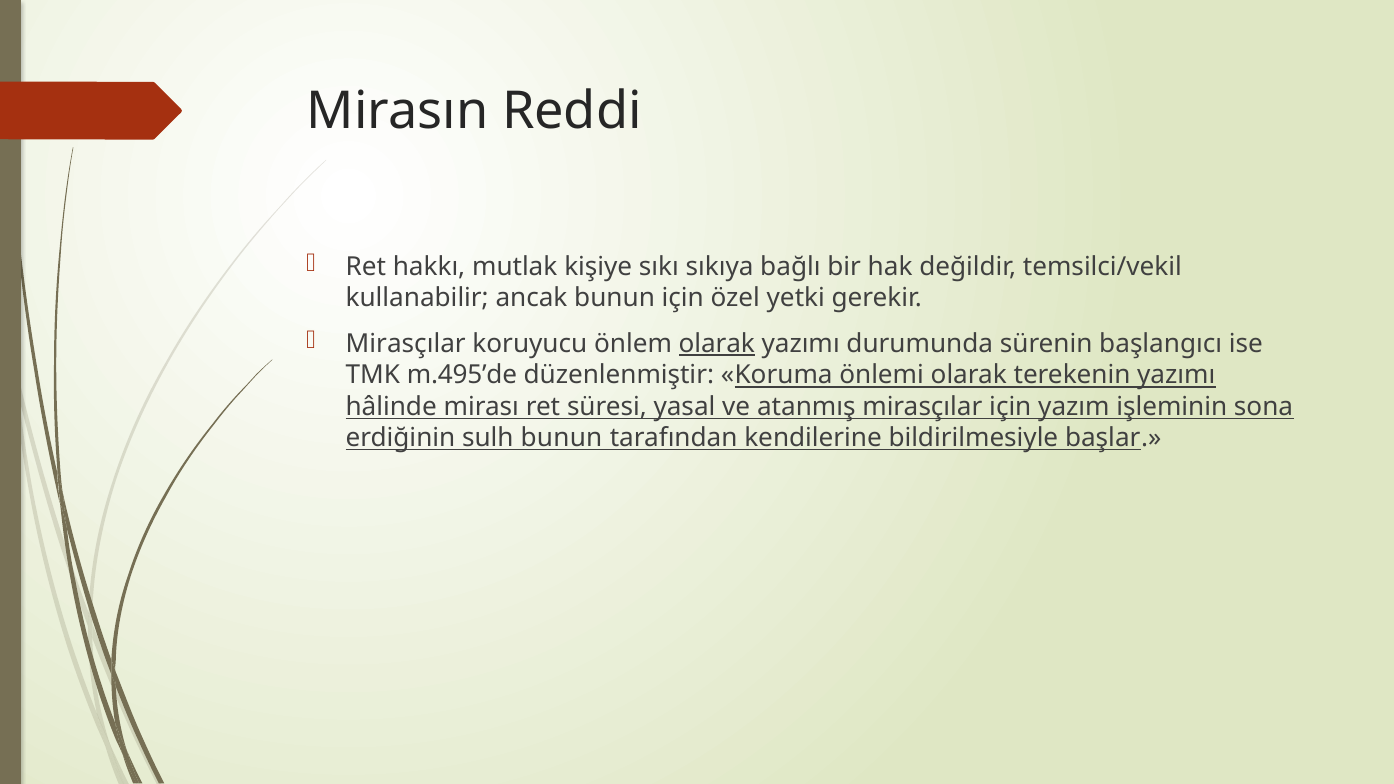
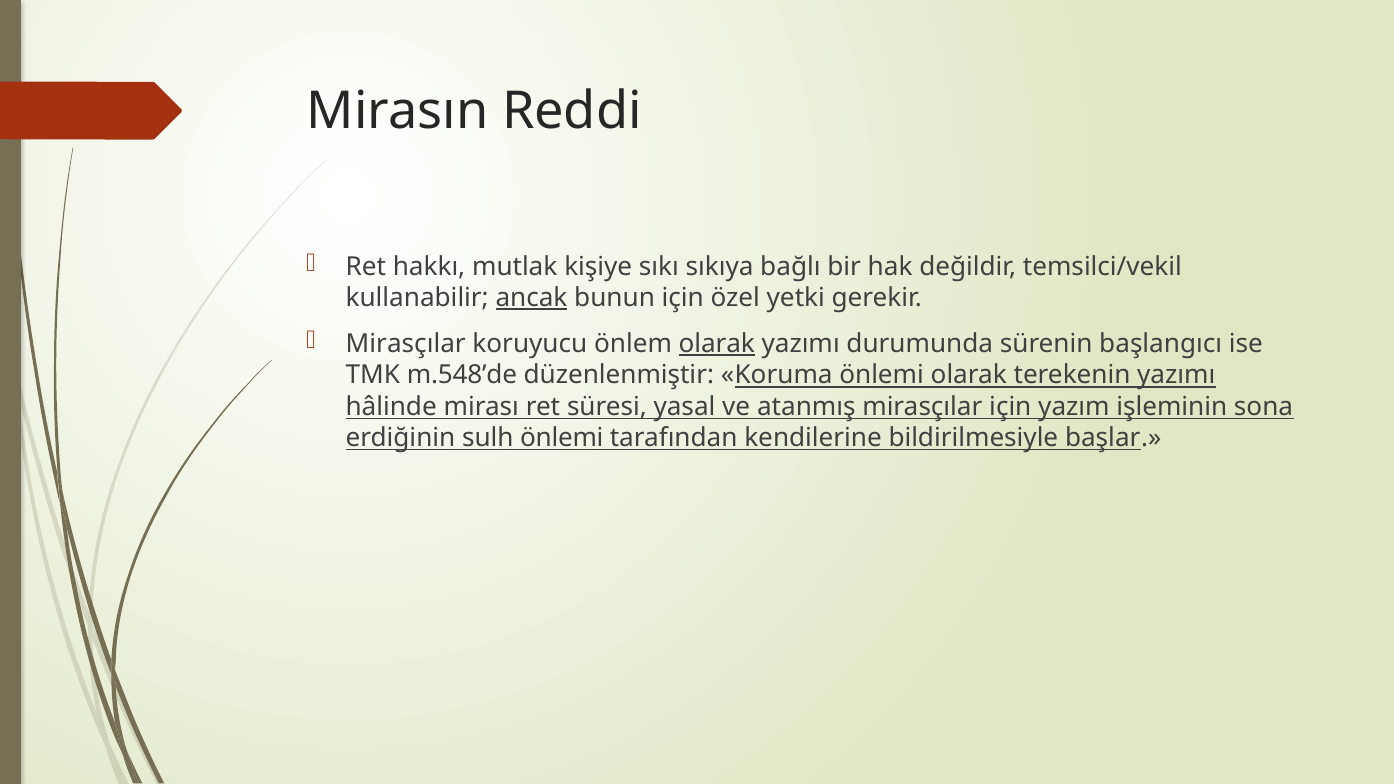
ancak underline: none -> present
m.495’de: m.495’de -> m.548’de
sulh bunun: bunun -> önlemi
